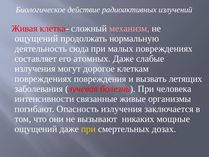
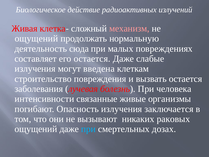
его атомных: атомных -> остается
дорогое: дорогое -> введена
повреждениях at (43, 79): повреждениях -> строительство
вызвать летящих: летящих -> остается
мощные: мощные -> раковых
при at (88, 129) colour: yellow -> light blue
